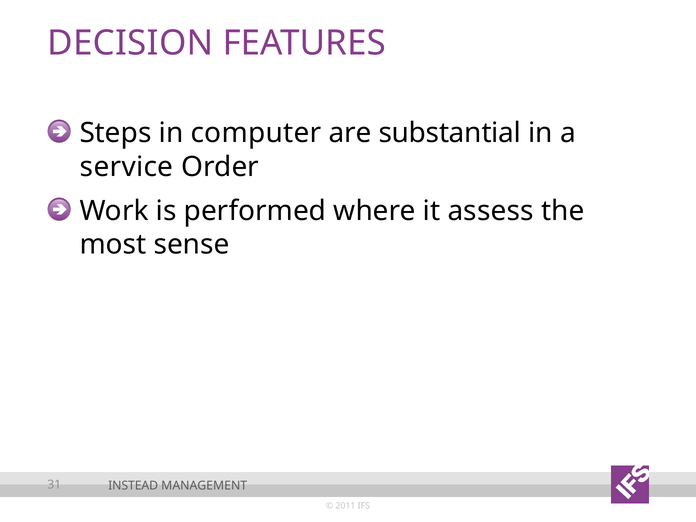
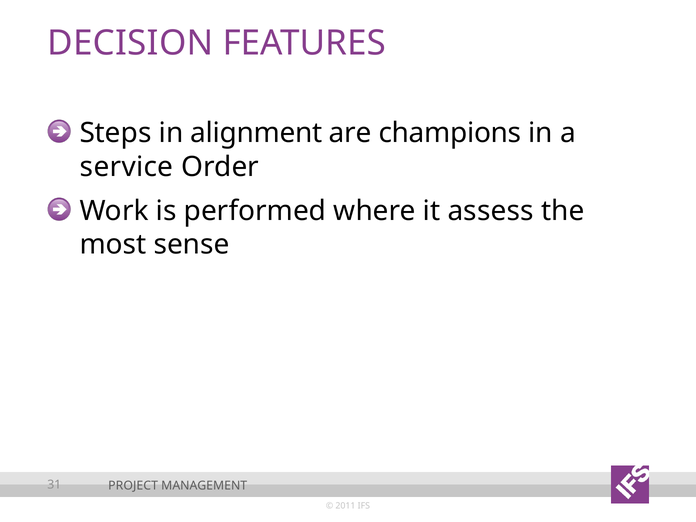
computer: computer -> alignment
substantial: substantial -> champions
INSTEAD: INSTEAD -> PROJECT
